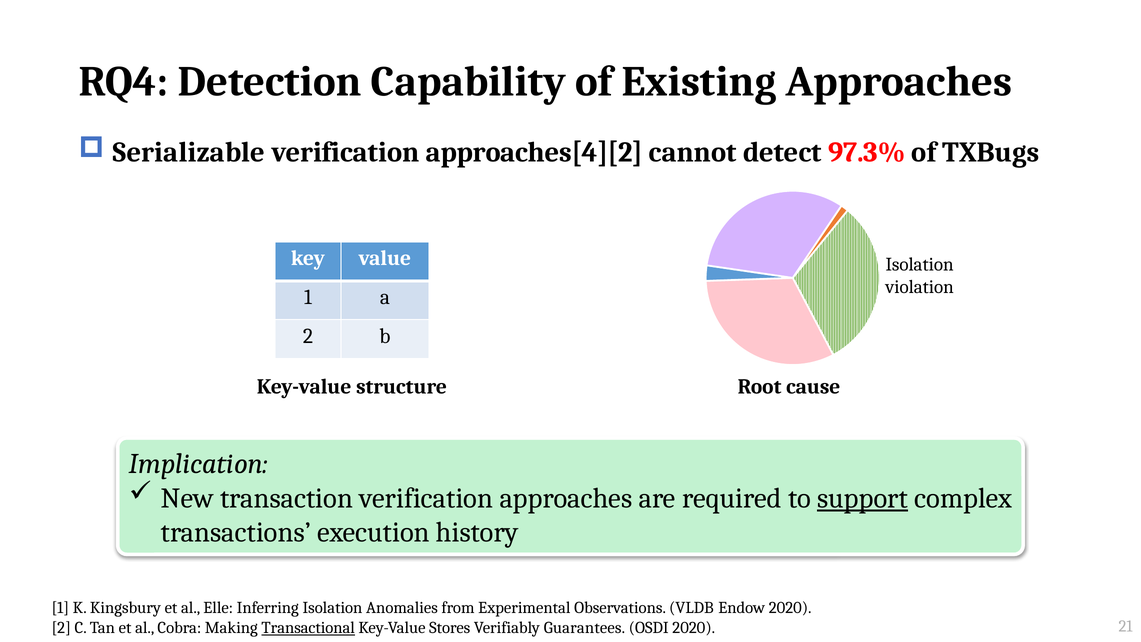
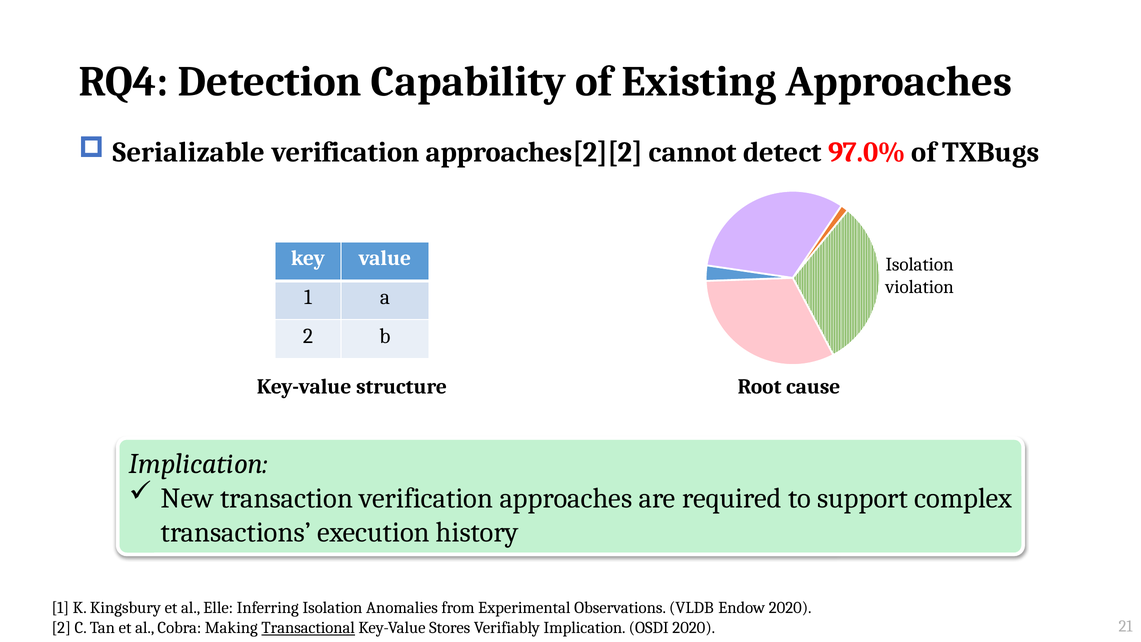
approaches[4][2: approaches[4][2 -> approaches[2][2
97.3%: 97.3% -> 97.0%
support underline: present -> none
Verifiably Guarantees: Guarantees -> Implication
